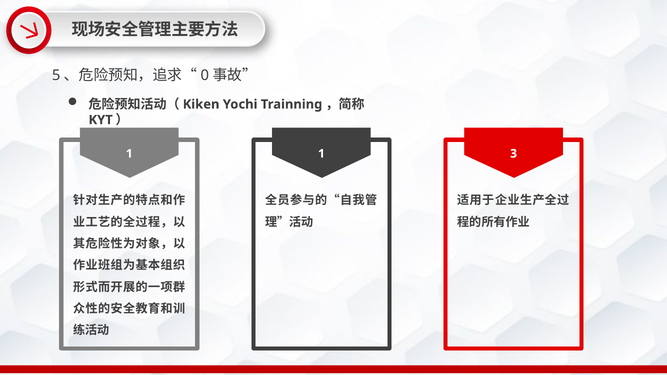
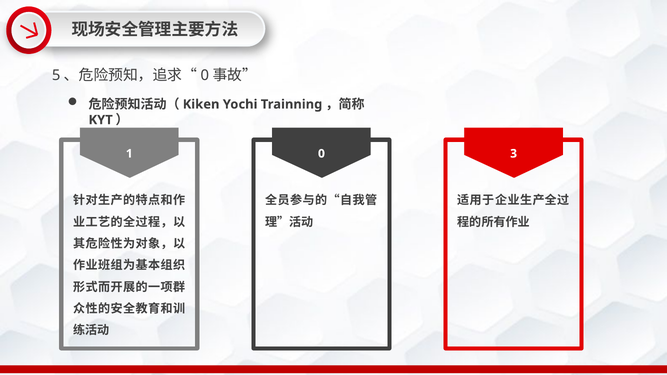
1 1: 1 -> 0
